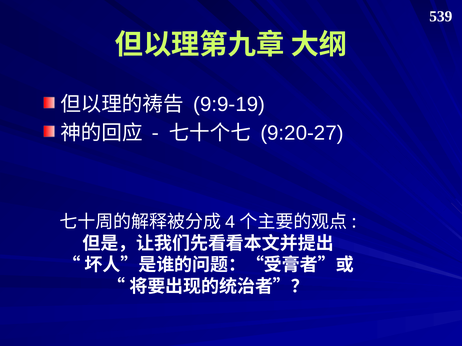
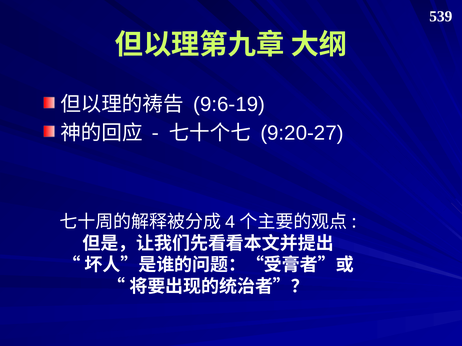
9:9-19: 9:9-19 -> 9:6-19
